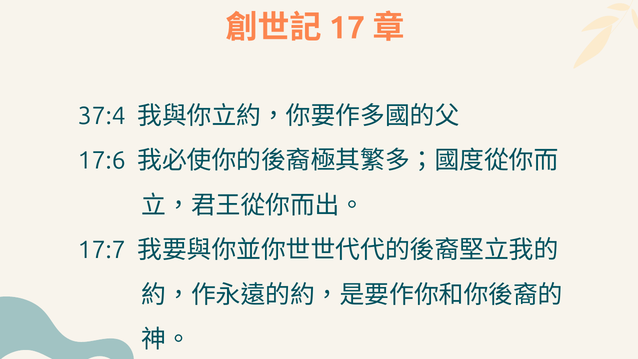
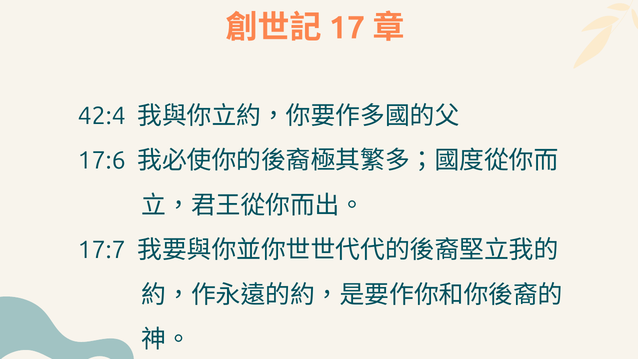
37:4: 37:4 -> 42:4
